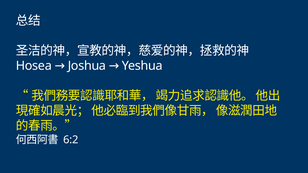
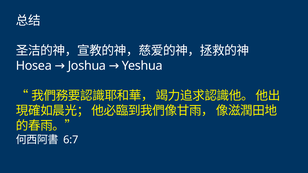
6:2: 6:2 -> 6:7
